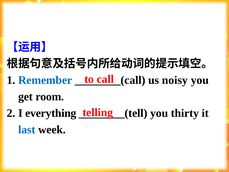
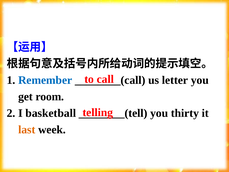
noisy: noisy -> letter
everything: everything -> basketball
last colour: blue -> orange
